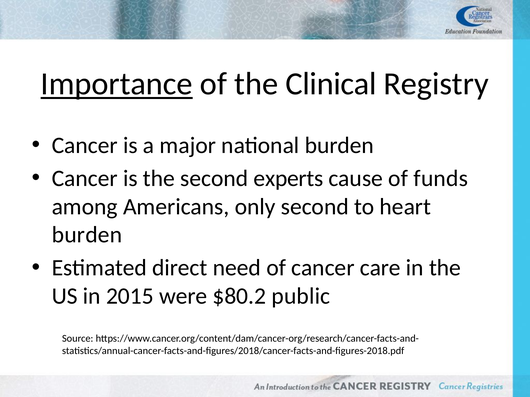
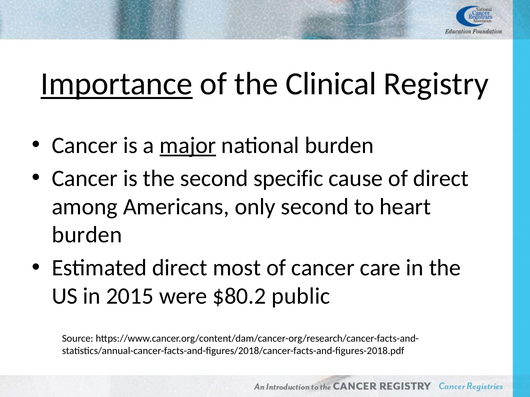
major underline: none -> present
experts: experts -> specific
of funds: funds -> direct
need: need -> most
